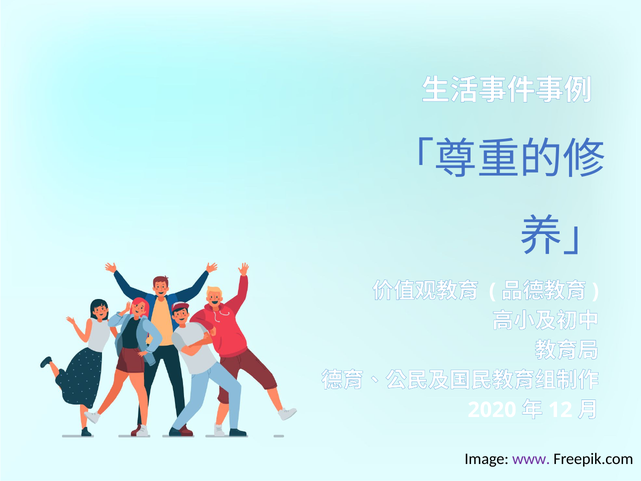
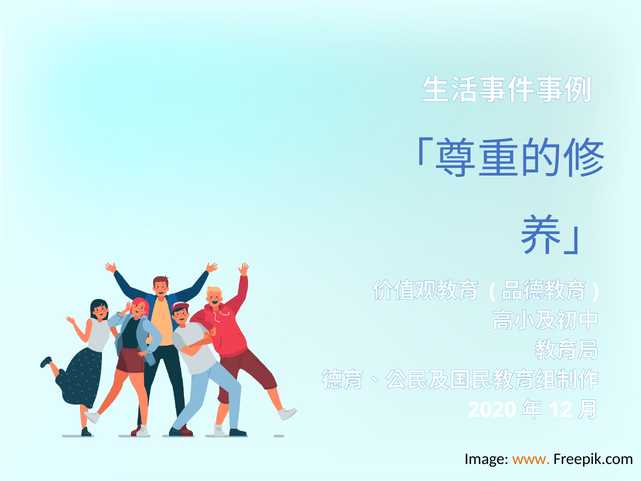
www colour: purple -> orange
